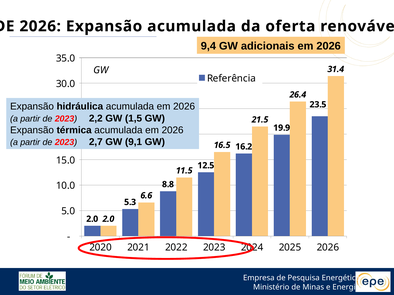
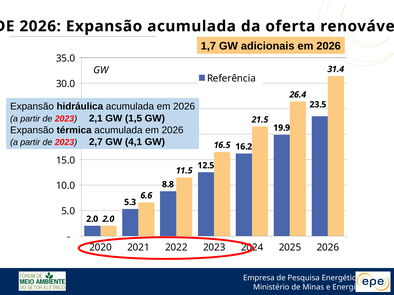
9,4: 9,4 -> 1,7
2,2: 2,2 -> 2,1
9,1: 9,1 -> 4,1
